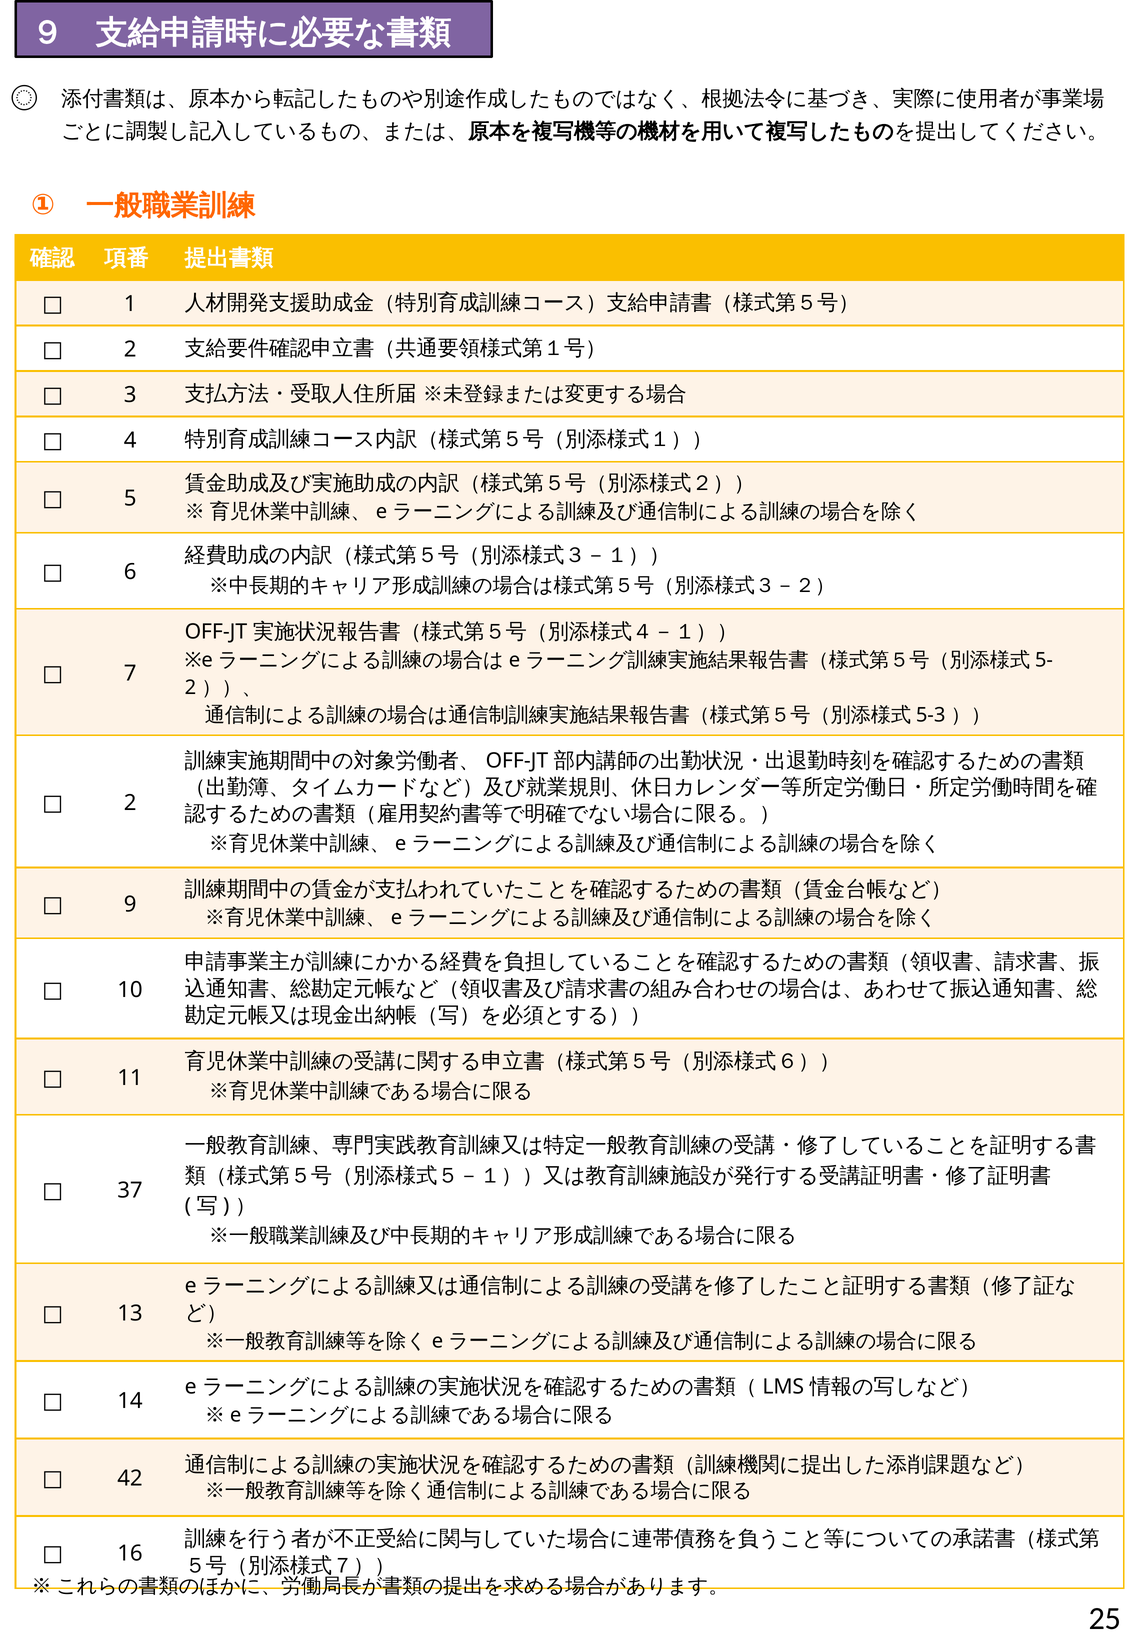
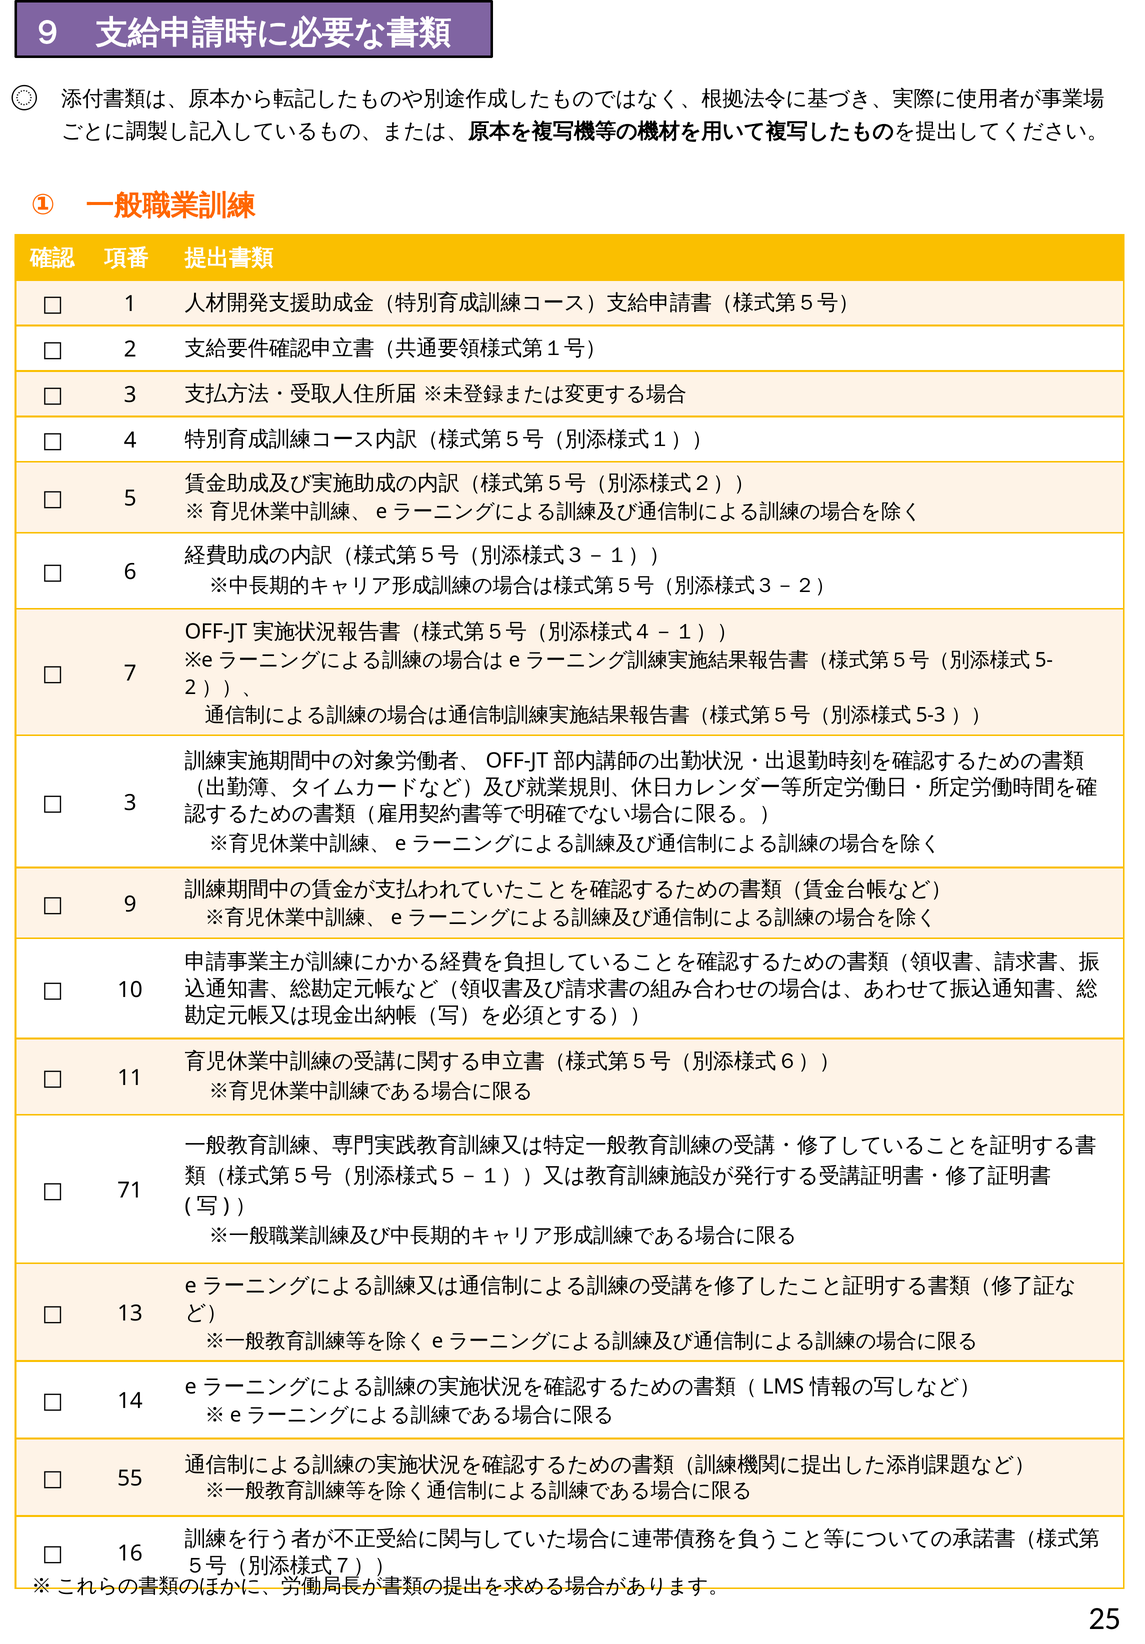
2 at (130, 802): 2 -> 3
37: 37 -> 71
42: 42 -> 55
